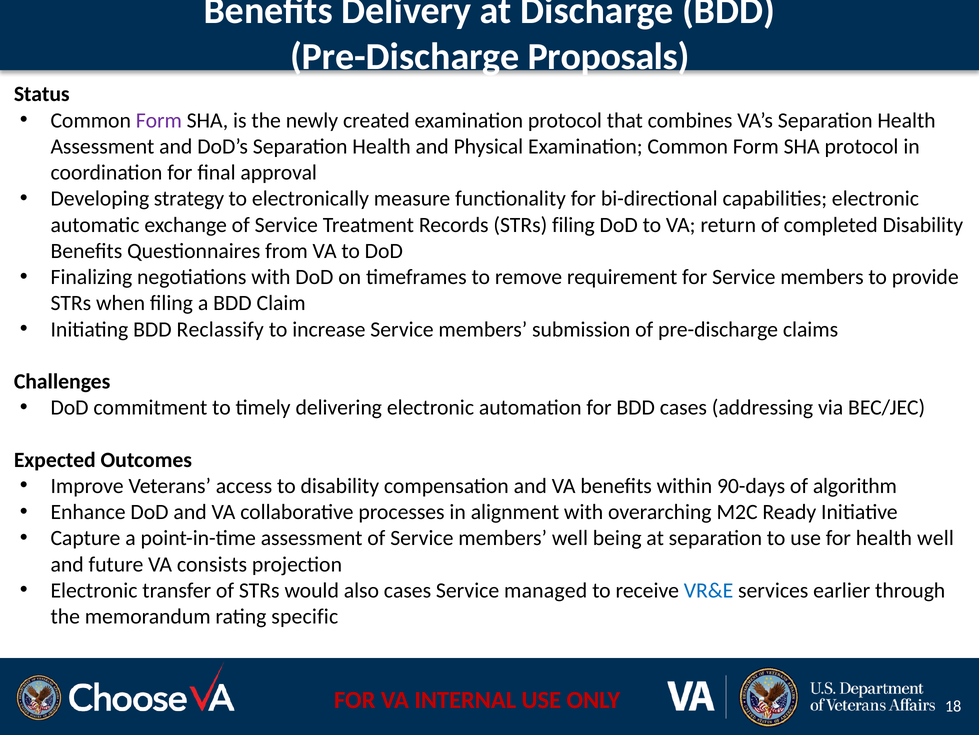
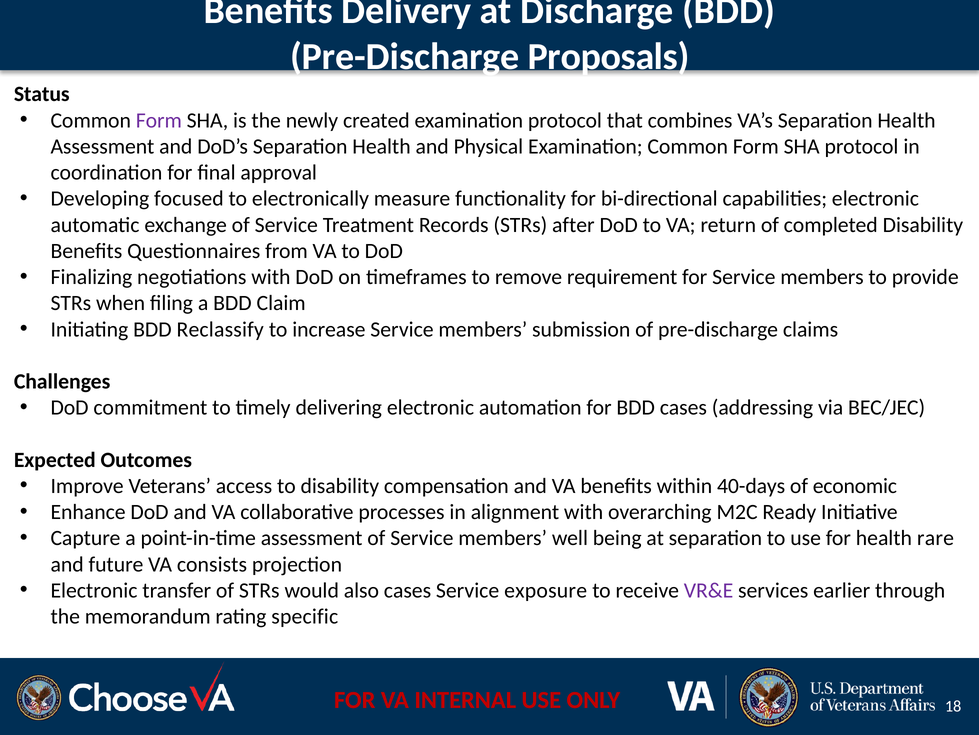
strategy: strategy -> focused
STRs filing: filing -> after
90-days: 90-days -> 40-days
algorithm: algorithm -> economic
health well: well -> rare
managed: managed -> exposure
VR&E colour: blue -> purple
